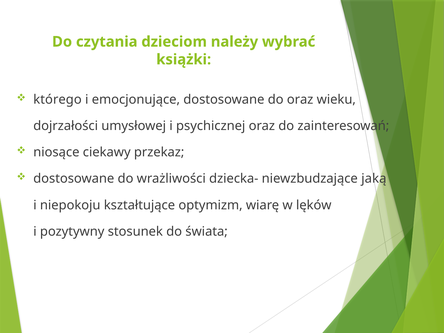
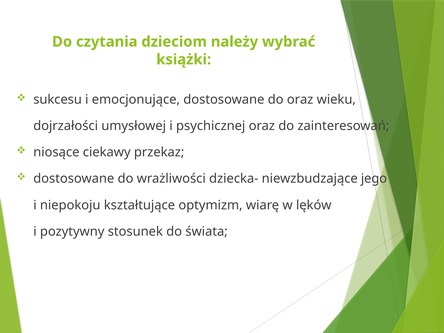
którego: którego -> sukcesu
jaką: jaką -> jego
